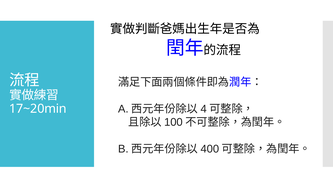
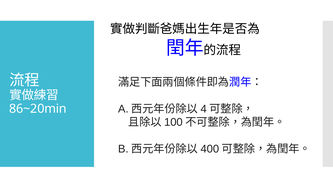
17~20min: 17~20min -> 86~20min
